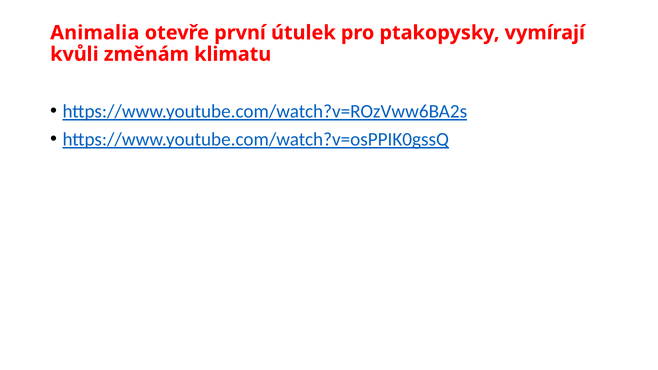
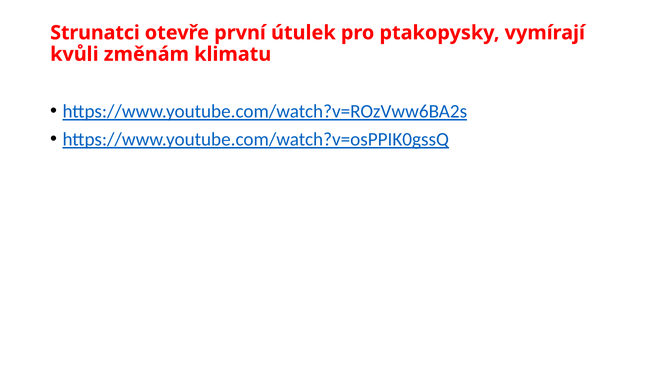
Animalia: Animalia -> Strunatci
